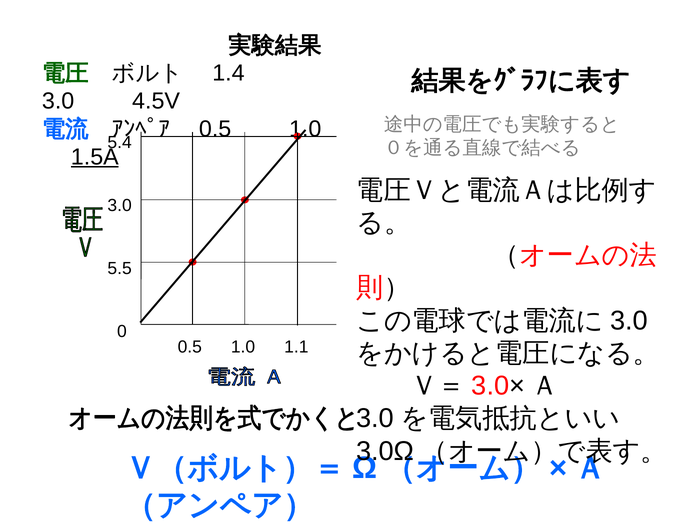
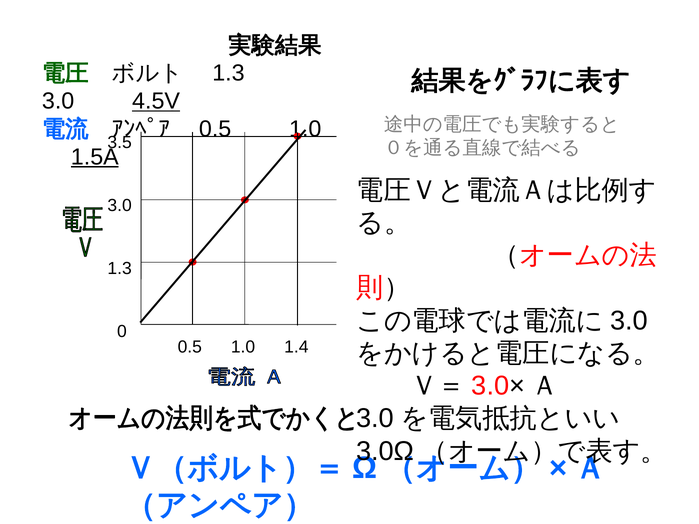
1.4 at (228, 73): 1.4 -> 1.3
4.5V underline: none -> present
5.4: 5.4 -> 3.5
5.5 at (120, 269): 5.5 -> 1.3
1.1: 1.1 -> 1.4
